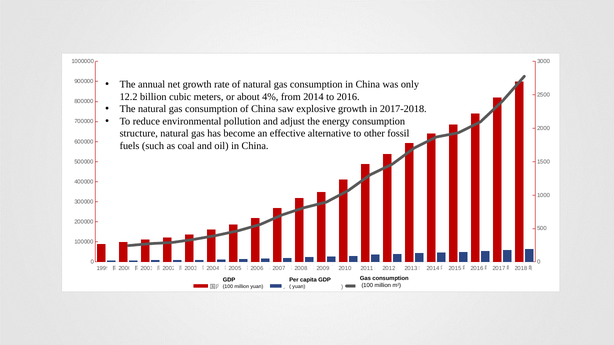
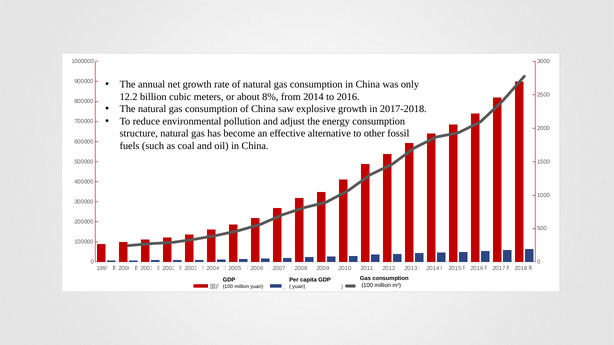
4%: 4% -> 8%
